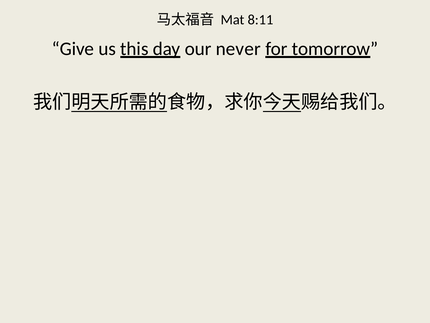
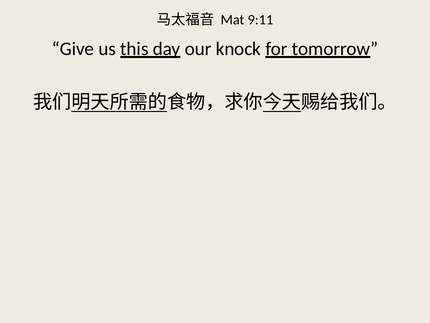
8:11: 8:11 -> 9:11
never: never -> knock
